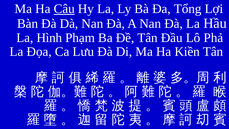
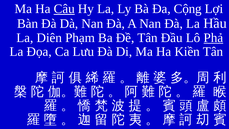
Tổng: Tổng -> Cộng
Hình: Hình -> Diên
Phả underline: none -> present
